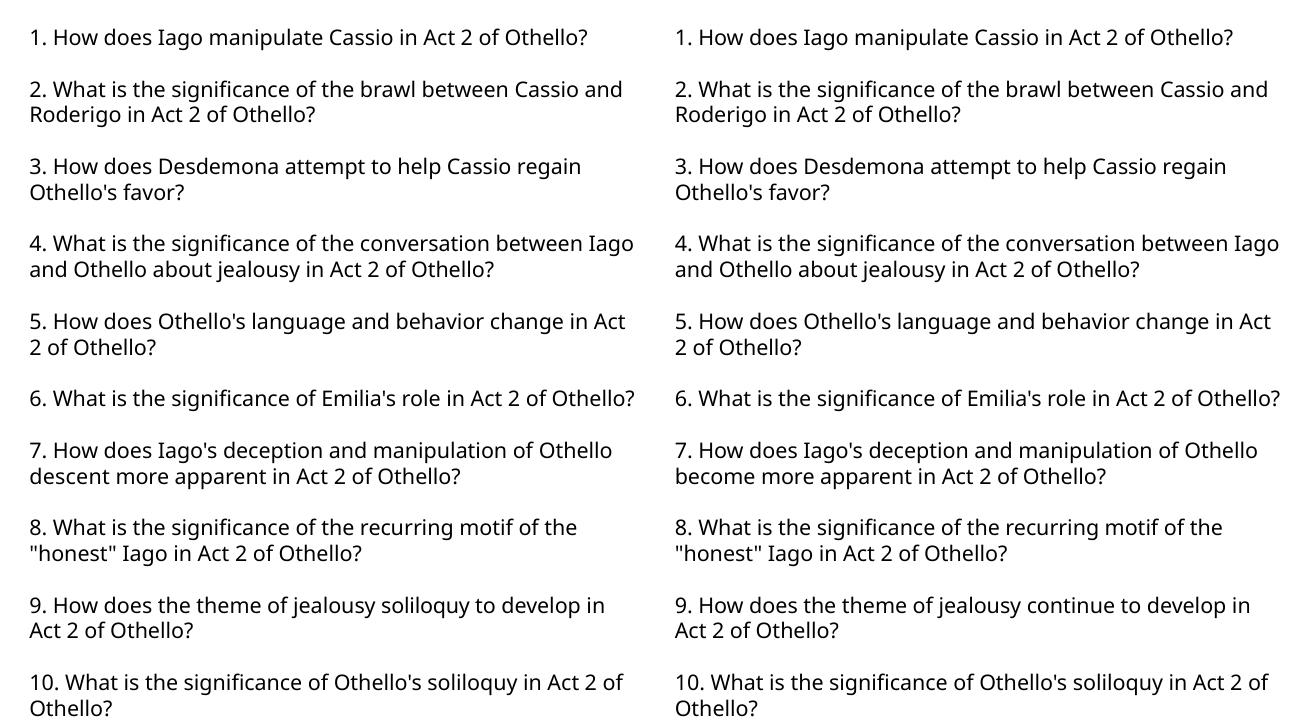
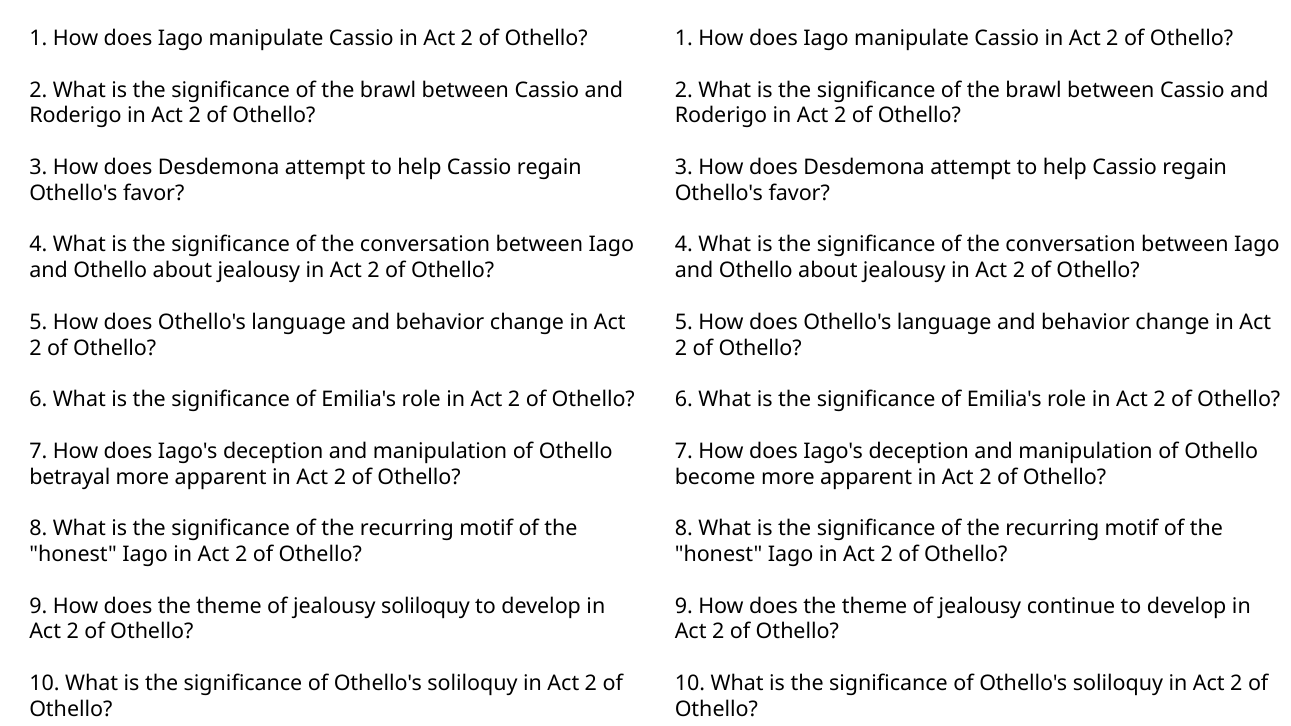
descent: descent -> betrayal
